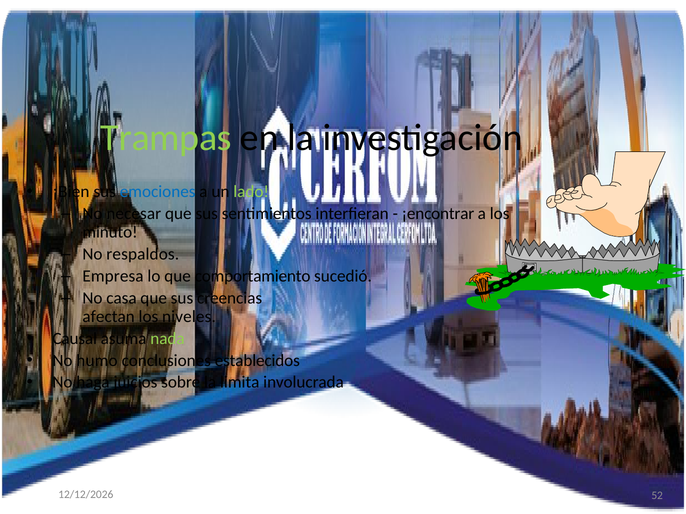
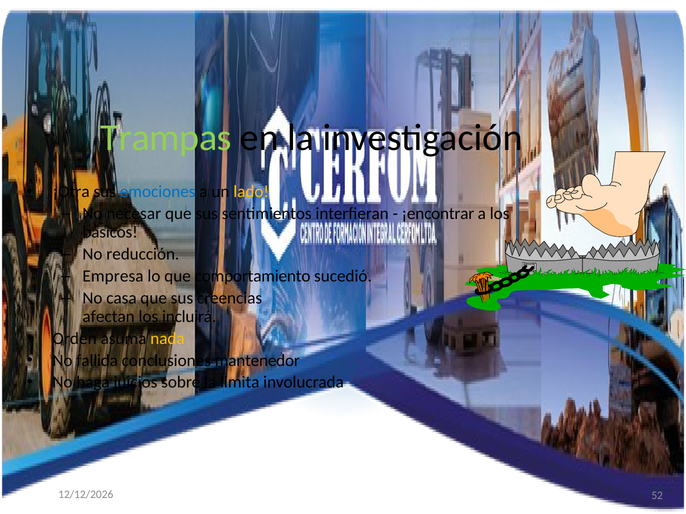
¡Bien: ¡Bien -> ¡Otra
lado colour: light green -> yellow
minuto: minuto -> básicos
respaldos: respaldos -> reducción
niveles: niveles -> incluirá
Causal: Causal -> Orden
nada colour: light green -> yellow
humo: humo -> fallida
establecidos: establecidos -> mantenedor
